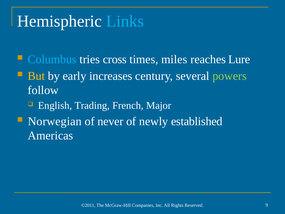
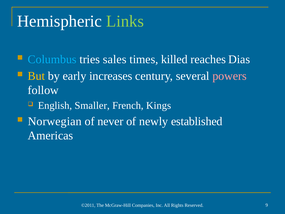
Links colour: light blue -> light green
cross: cross -> sales
miles: miles -> killed
Lure: Lure -> Dias
powers colour: light green -> pink
Trading: Trading -> Smaller
Major: Major -> Kings
